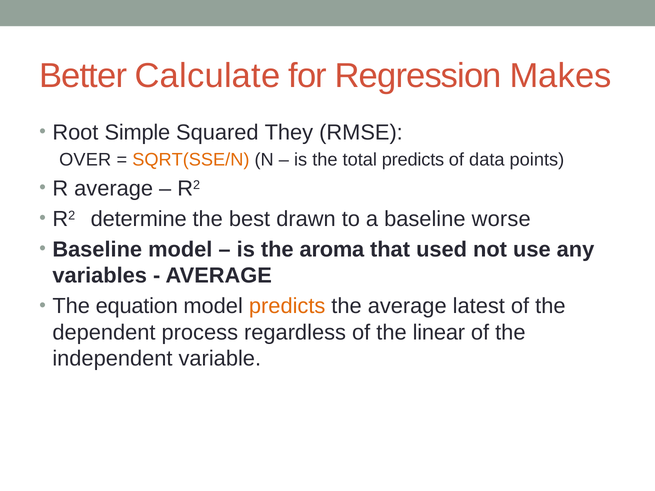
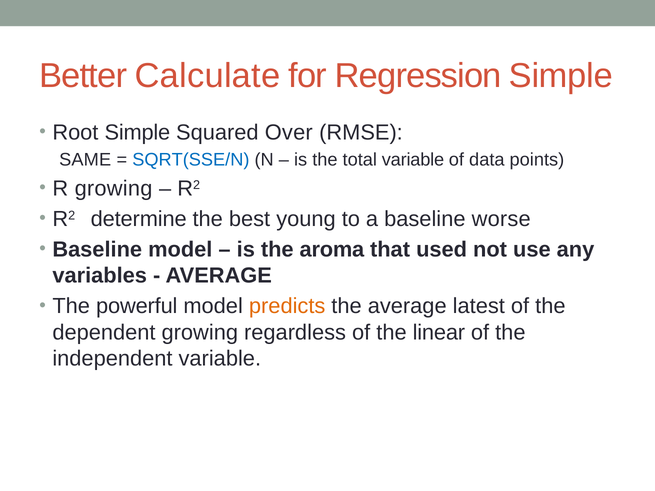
Regression Makes: Makes -> Simple
They: They -> Over
OVER: OVER -> SAME
SQRT(SSE/N colour: orange -> blue
total predicts: predicts -> variable
R average: average -> growing
drawn: drawn -> young
equation: equation -> powerful
dependent process: process -> growing
